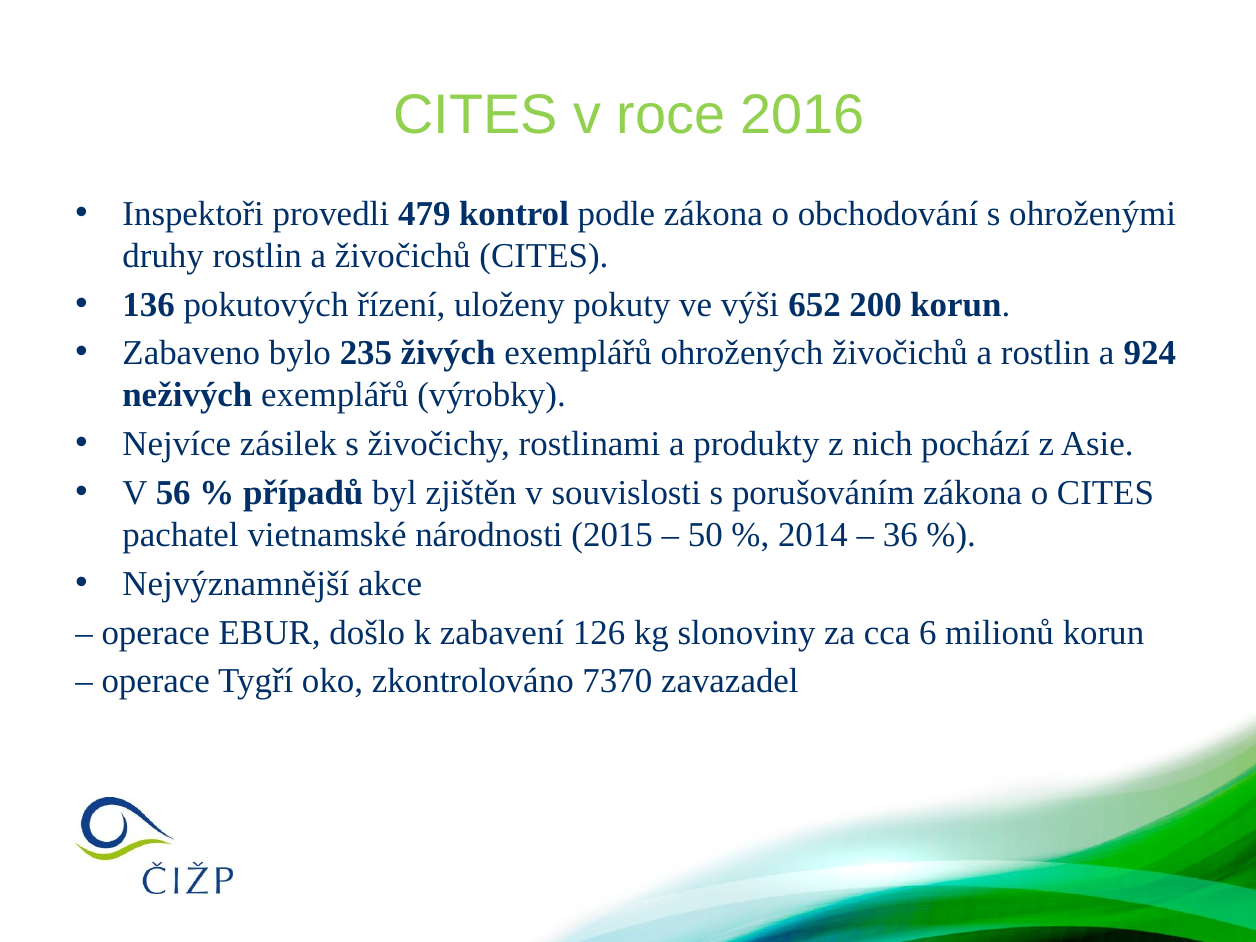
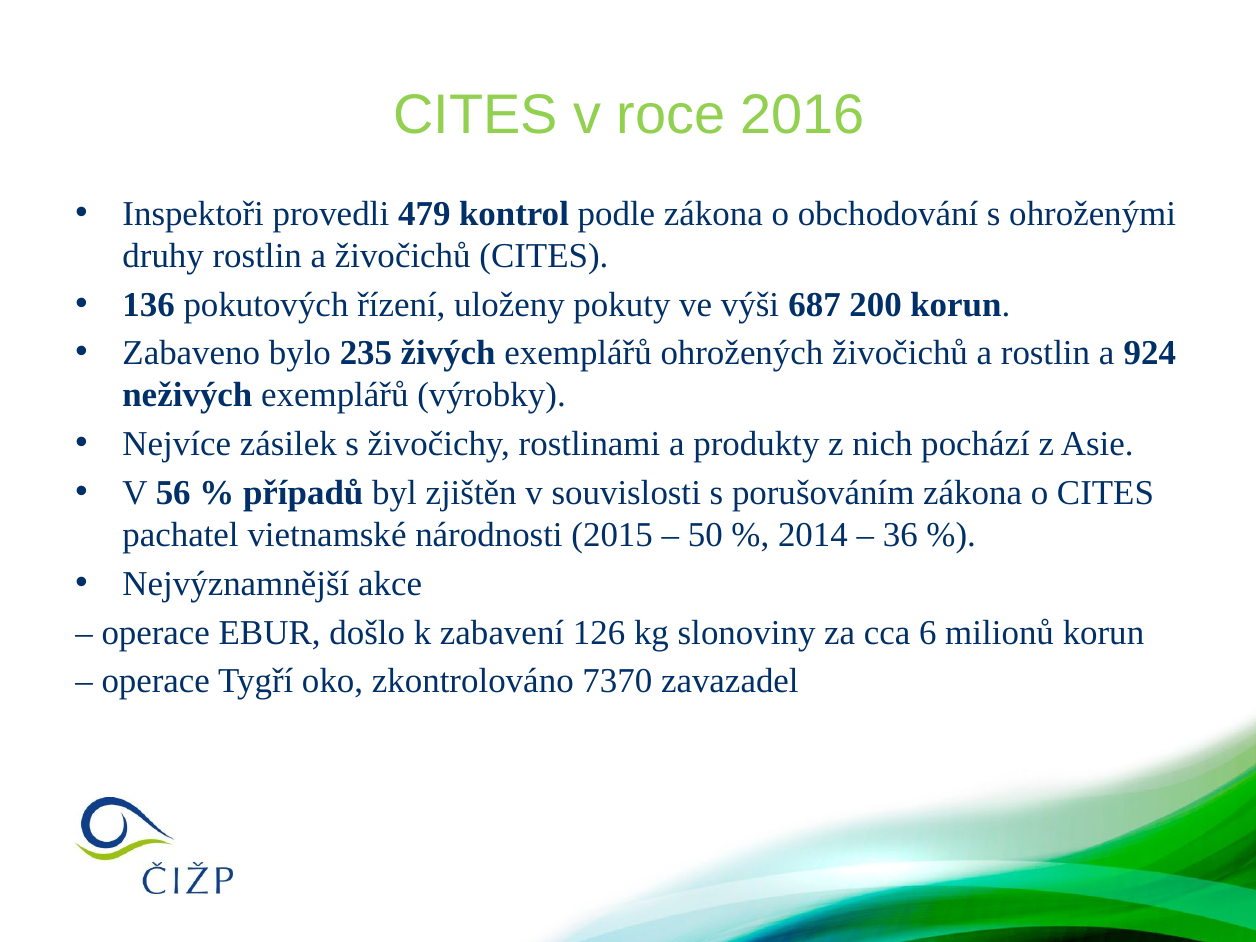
652: 652 -> 687
